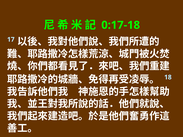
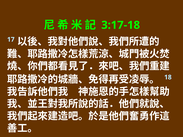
0:17-18: 0:17-18 -> 3:17-18
